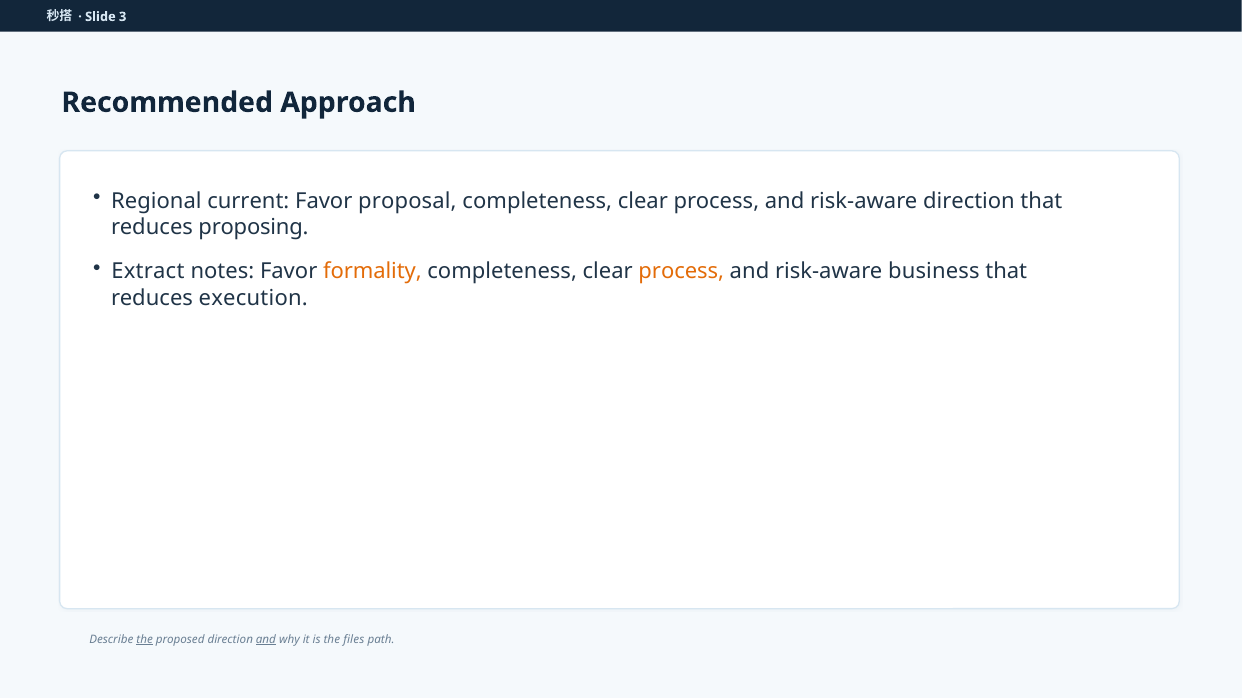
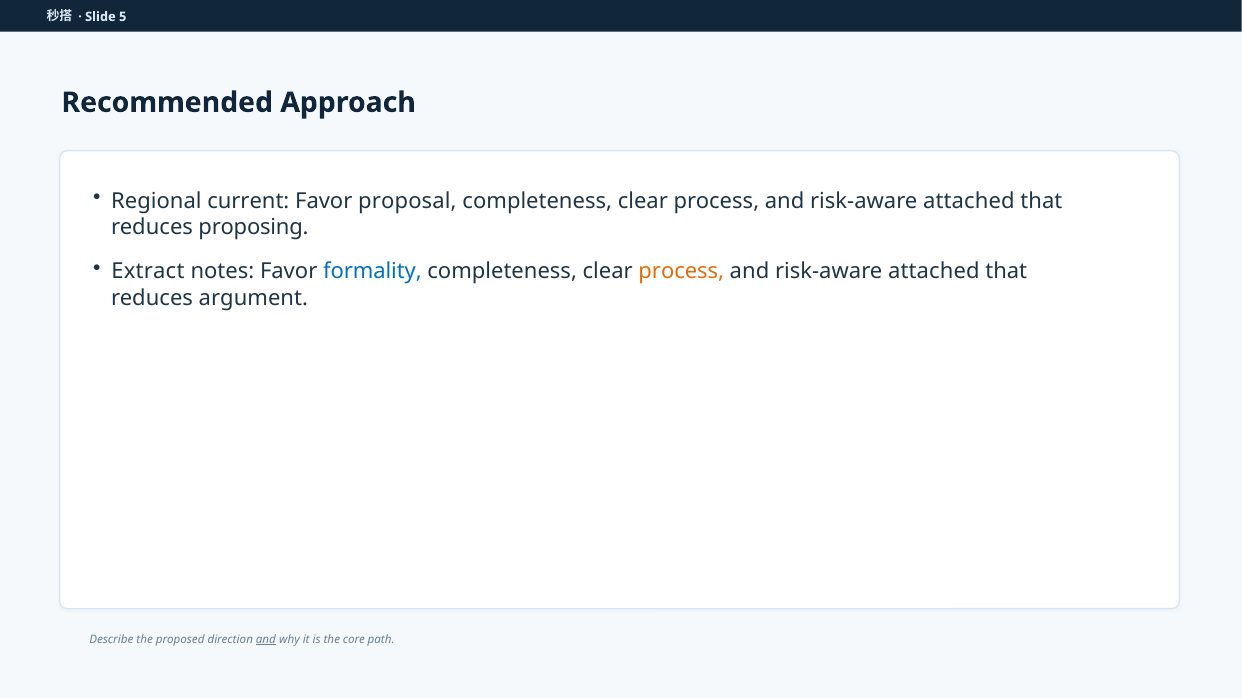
3: 3 -> 5
direction at (969, 201): direction -> attached
formality colour: orange -> blue
business at (934, 272): business -> attached
execution: execution -> argument
the at (145, 640) underline: present -> none
files: files -> core
